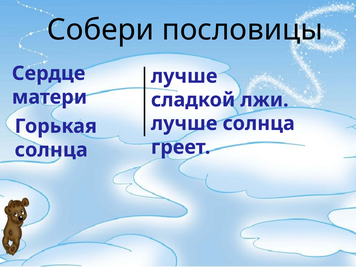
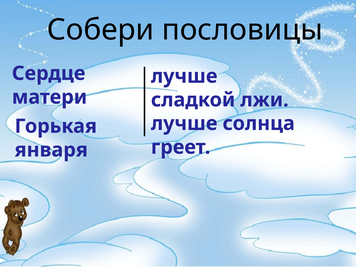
солнца at (51, 150): солнца -> января
